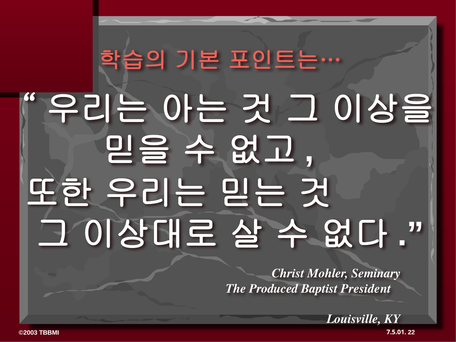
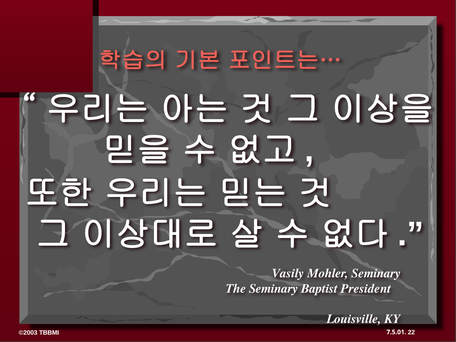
Christ: Christ -> Vasily
The Produced: Produced -> Seminary
